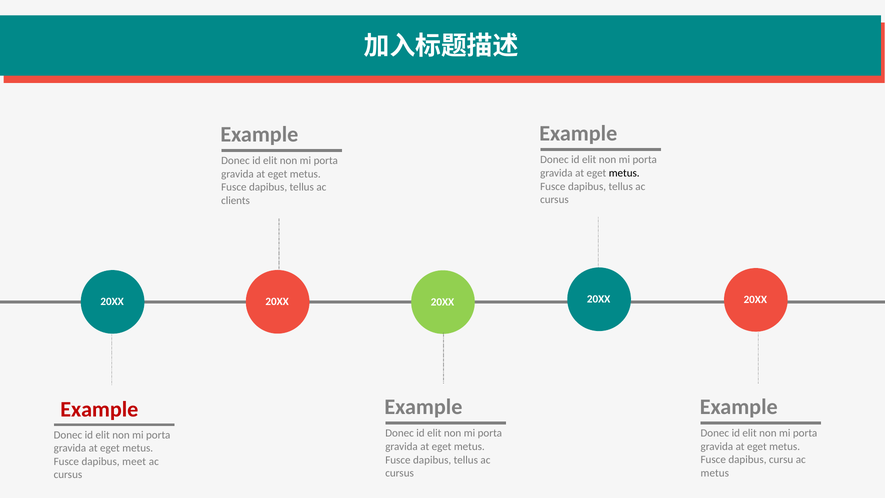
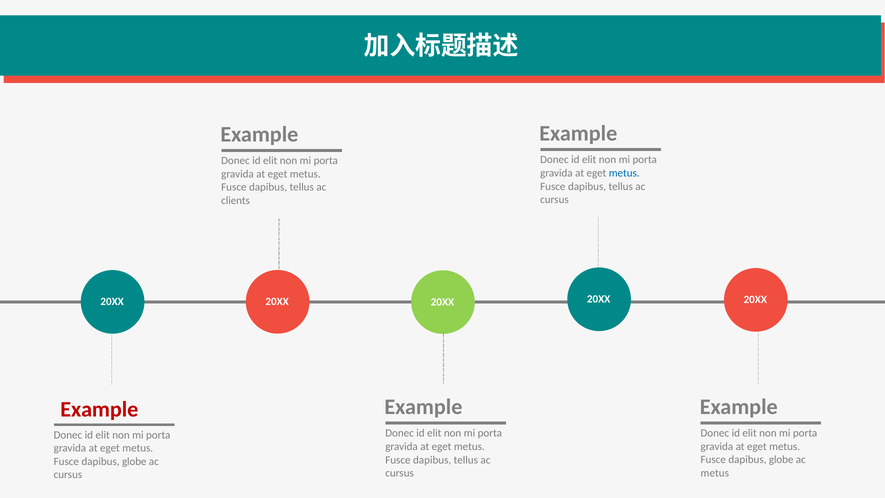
metus at (624, 173) colour: black -> blue
cursu at (781, 460): cursu -> globe
meet at (134, 461): meet -> globe
